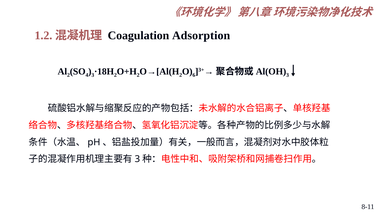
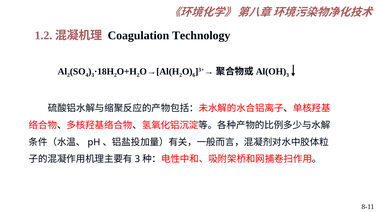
Adsorption: Adsorption -> Technology
